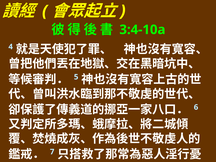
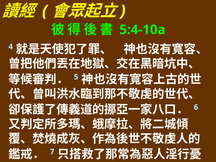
3:4-10a: 3:4-10a -> 5:4-10a
